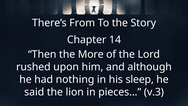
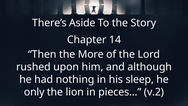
From: From -> Aside
said: said -> only
v.3: v.3 -> v.2
